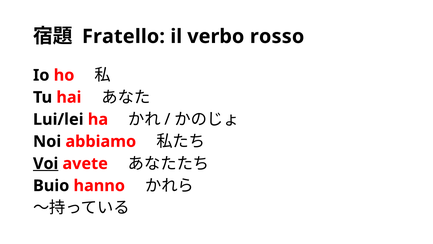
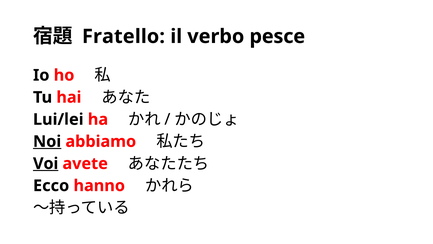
rosso: rosso -> pesce
Noi underline: none -> present
Buio: Buio -> Ecco
